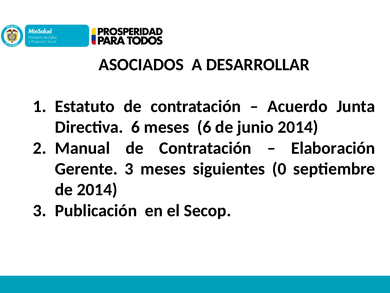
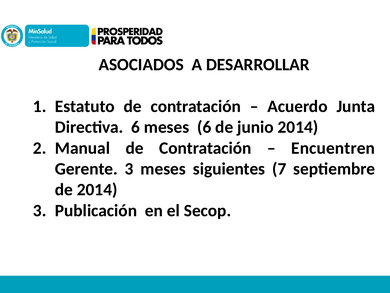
Elaboración: Elaboración -> Encuentren
0: 0 -> 7
